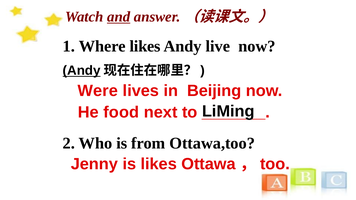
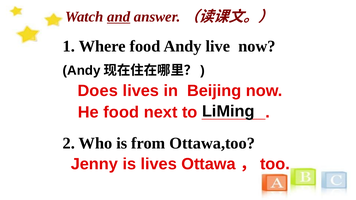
Where likes: likes -> food
Andy at (82, 71) underline: present -> none
Were: Were -> Does
is likes: likes -> lives
